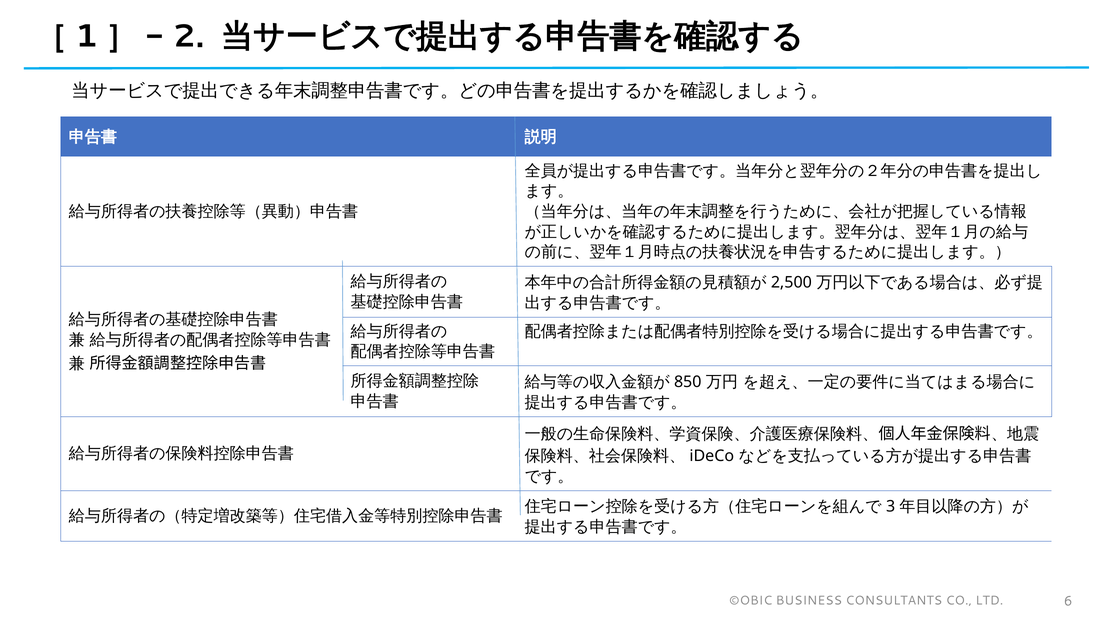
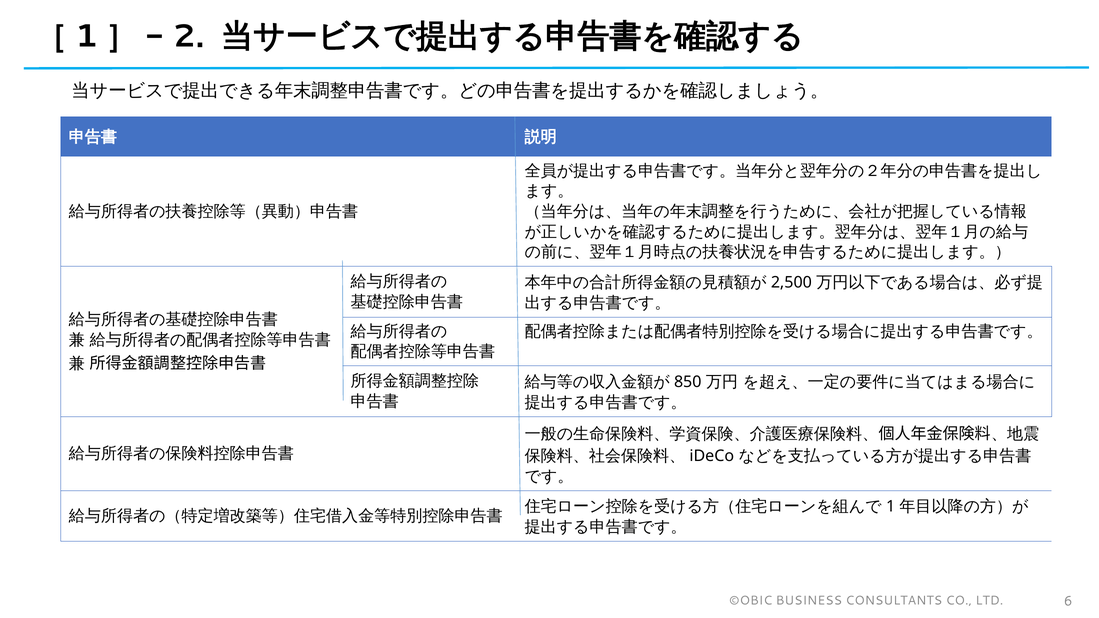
3: 3 -> 1
